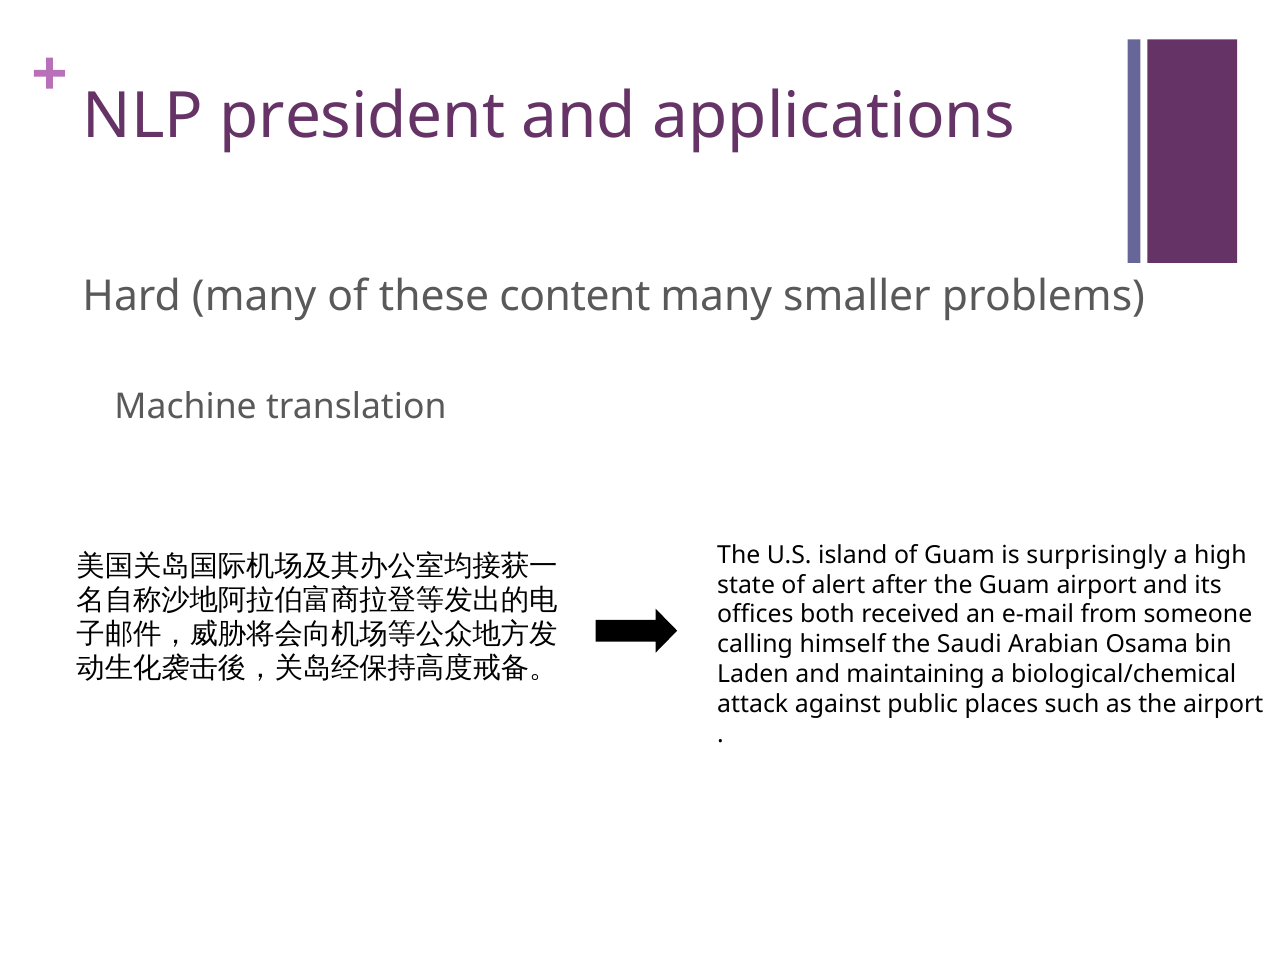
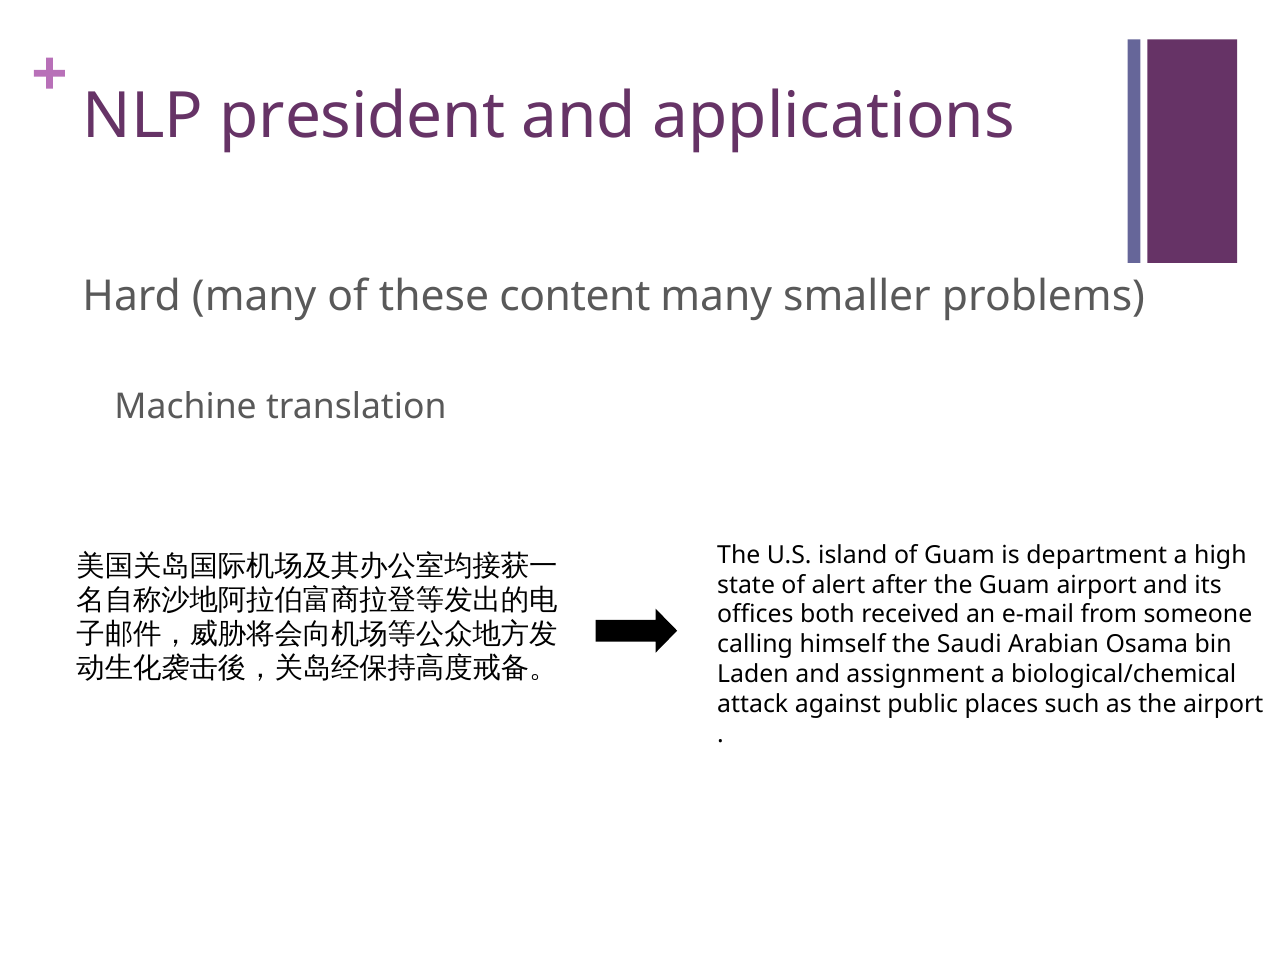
surprisingly: surprisingly -> department
maintaining: maintaining -> assignment
